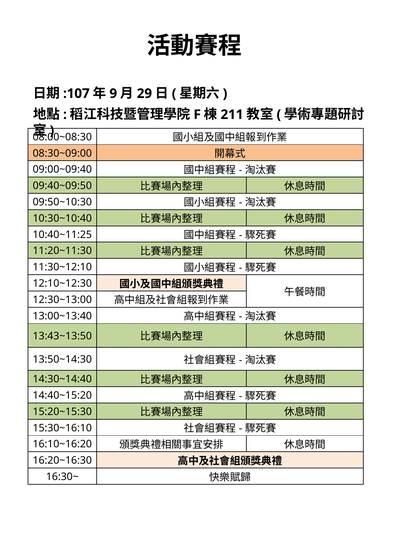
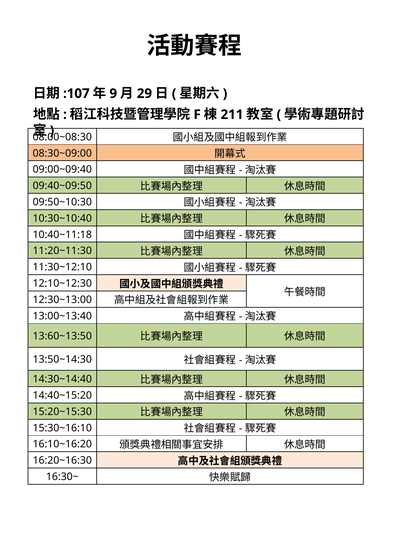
10:40~11:25: 10:40~11:25 -> 10:40~11:18
13:43~13:50: 13:43~13:50 -> 13:60~13:50
